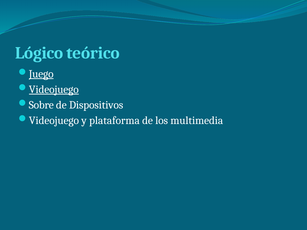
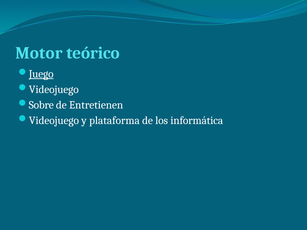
Lógico: Lógico -> Motor
Videojuego at (54, 89) underline: present -> none
Dispositivos: Dispositivos -> Entretienen
multimedia: multimedia -> informática
